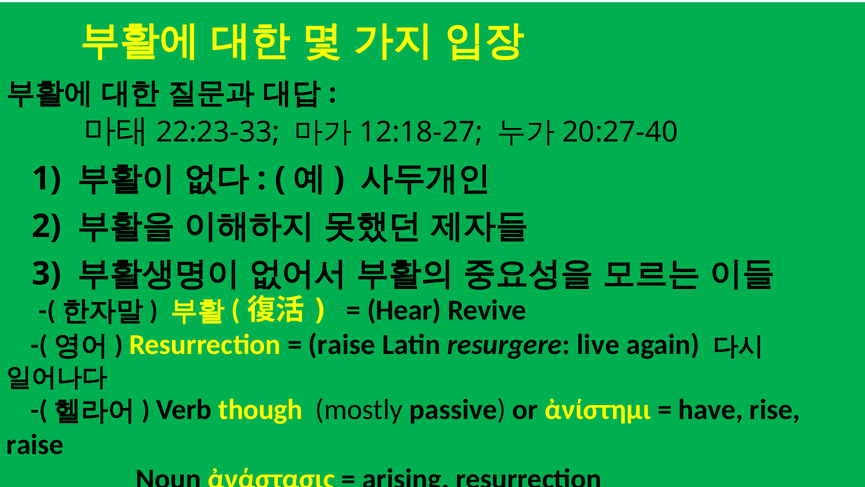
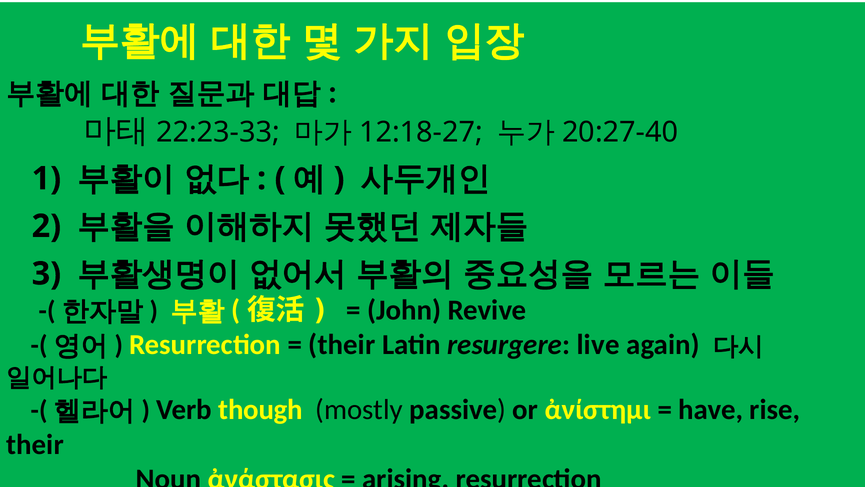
Hear: Hear -> John
raise at (342, 345): raise -> their
raise at (35, 444): raise -> their
